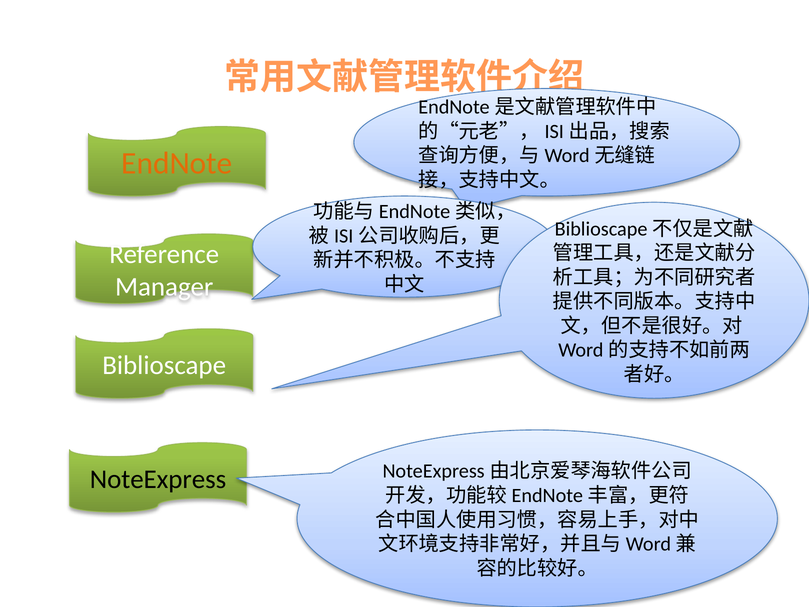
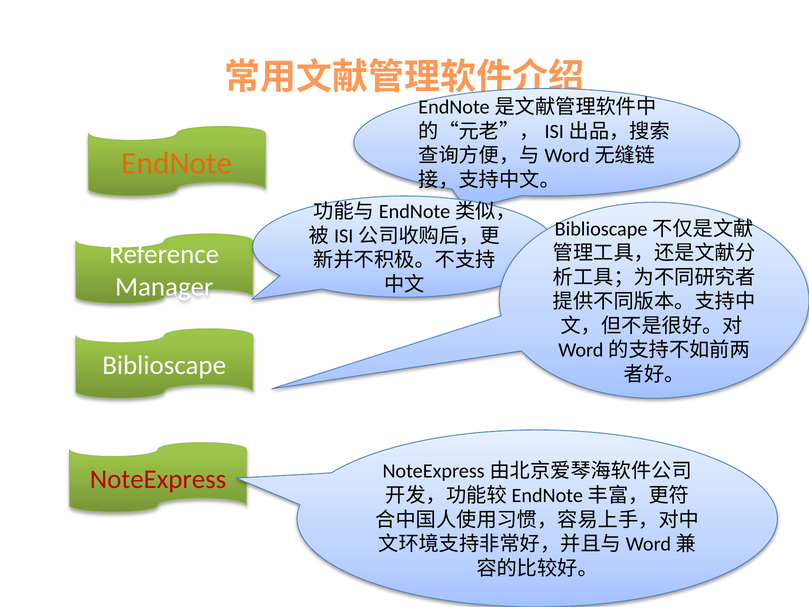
NoteExpress colour: black -> red
